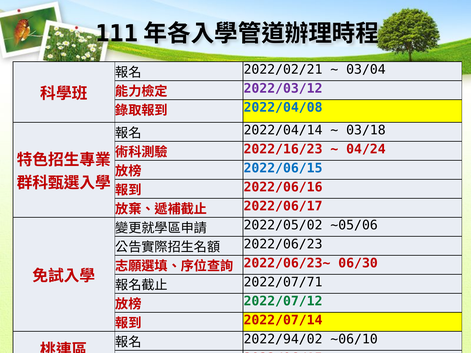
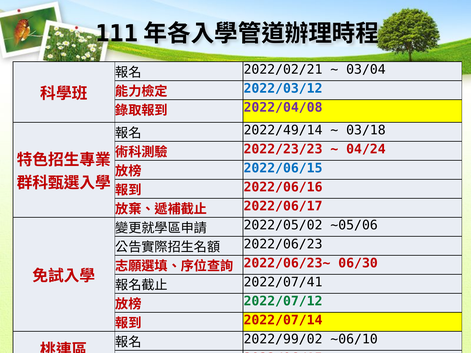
2022/03/12 colour: purple -> blue
2022/04/08 colour: blue -> purple
2022/04/14: 2022/04/14 -> 2022/49/14
2022/16/23: 2022/16/23 -> 2022/23/23
2022/07/71: 2022/07/71 -> 2022/07/41
2022/94/02: 2022/94/02 -> 2022/99/02
